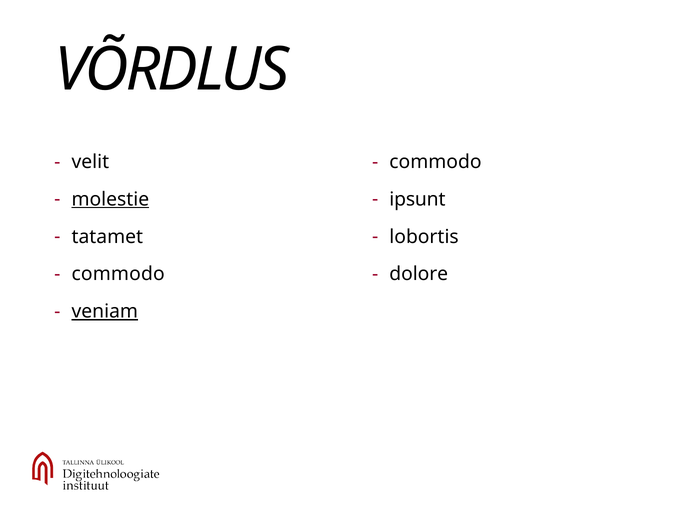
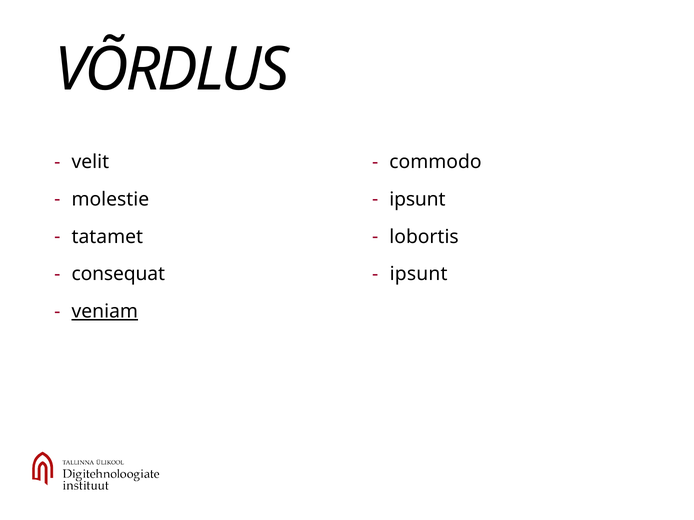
molestie underline: present -> none
commodo at (118, 274): commodo -> consequat
dolore at (419, 274): dolore -> ipsunt
